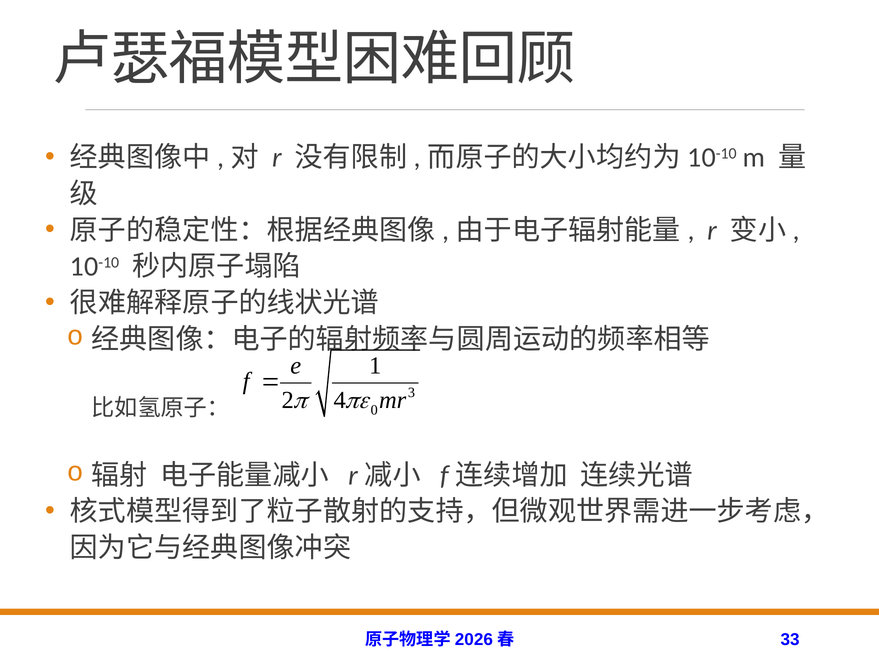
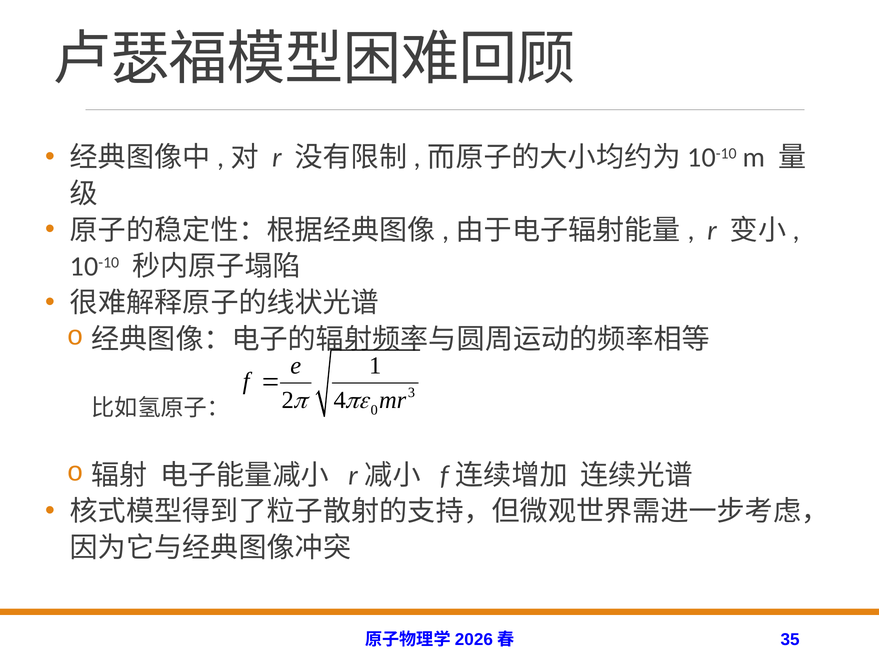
33: 33 -> 35
